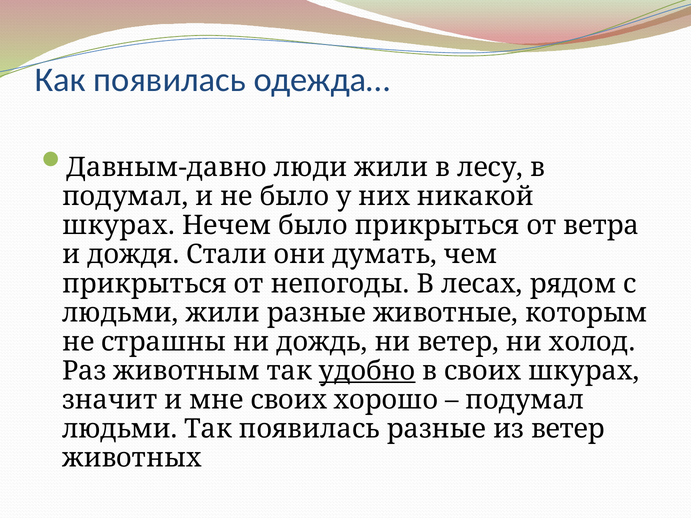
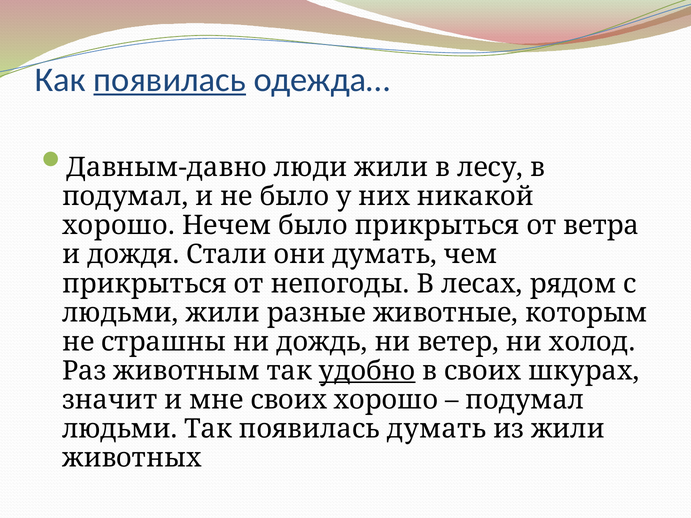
появилась at (170, 80) underline: none -> present
шкурах at (119, 226): шкурах -> хорошо
появилась разные: разные -> думать
из ветер: ветер -> жили
